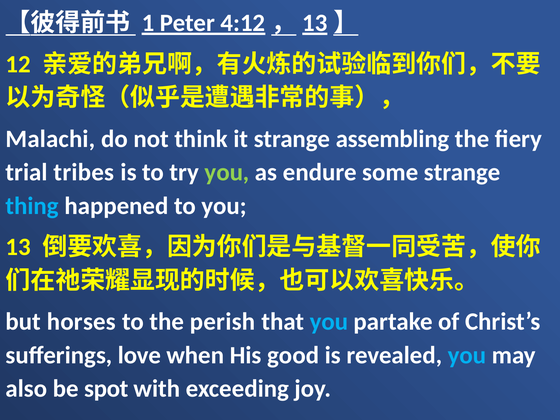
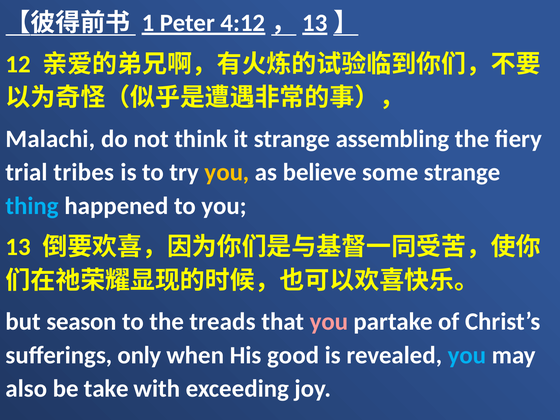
you at (227, 172) colour: light green -> yellow
endure: endure -> believe
horses: horses -> season
perish: perish -> treads
you at (329, 322) colour: light blue -> pink
love: love -> only
spot: spot -> take
